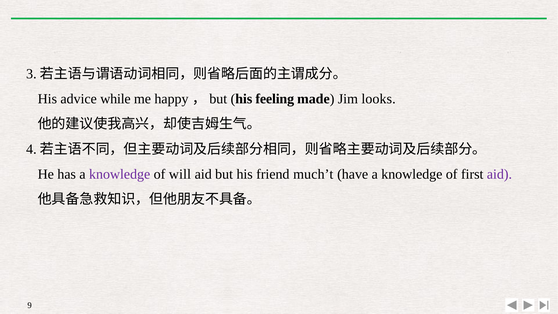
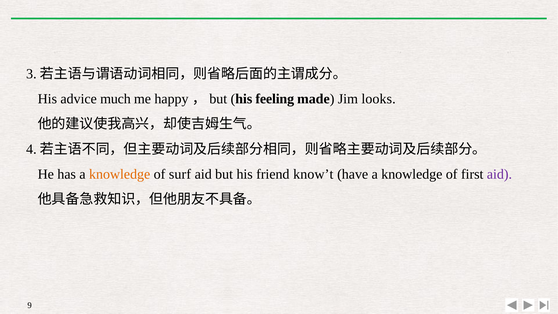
while: while -> much
knowledge at (120, 174) colour: purple -> orange
will: will -> surf
much’t: much’t -> know’t
